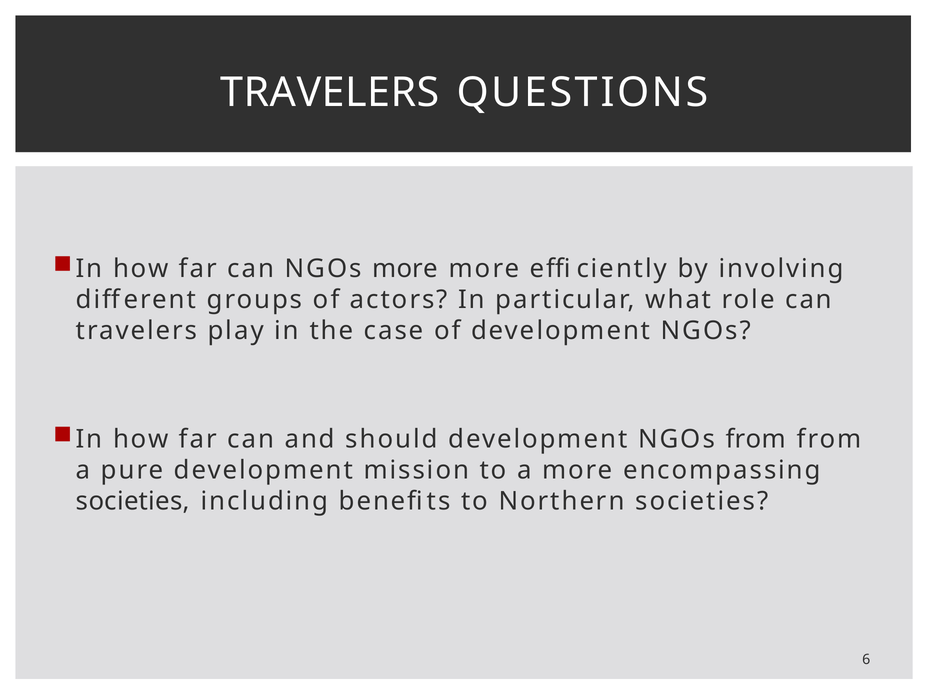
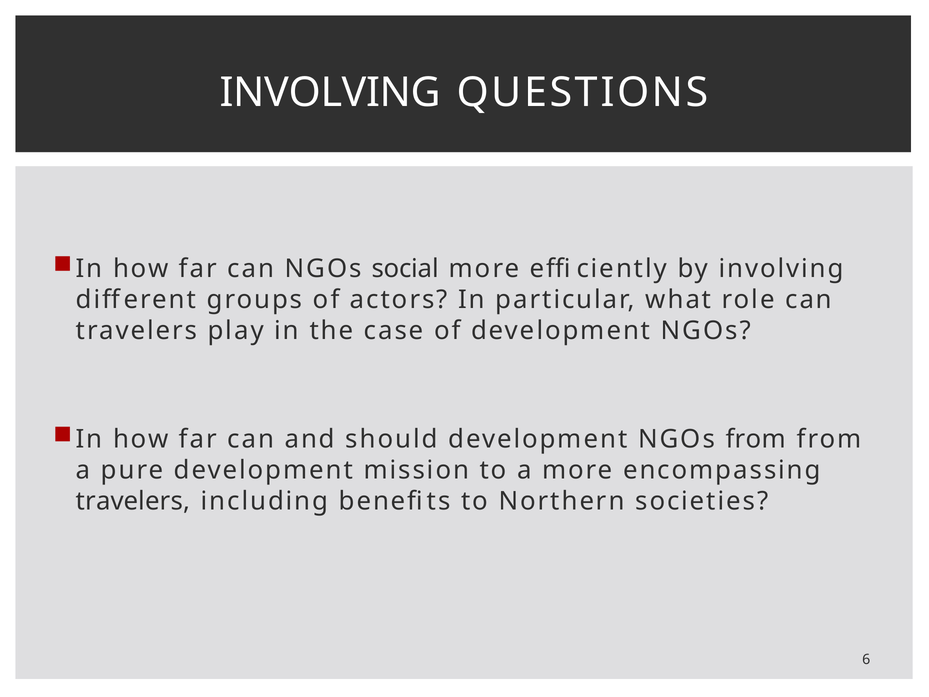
TRAVELERS at (330, 93): TRAVELERS -> INVOLVING
NGOs more: more -> social
societies at (133, 501): societies -> travelers
